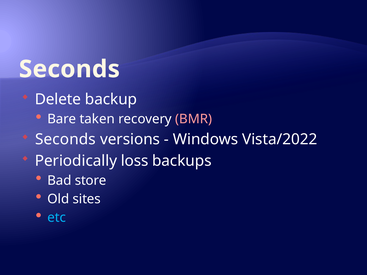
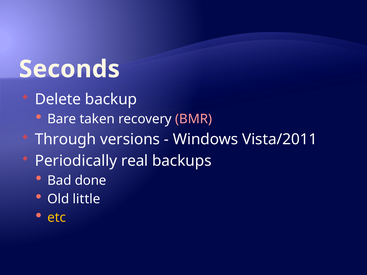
Seconds at (65, 140): Seconds -> Through
Vista/2022: Vista/2022 -> Vista/2011
loss: loss -> real
store: store -> done
sites: sites -> little
etc colour: light blue -> yellow
